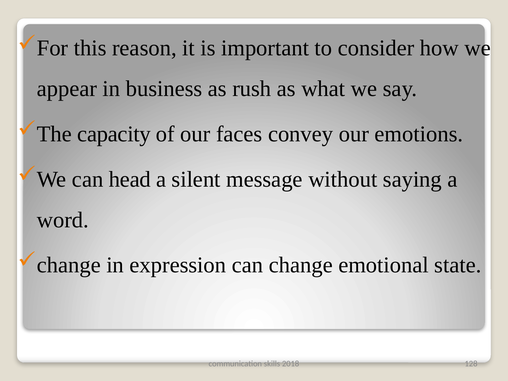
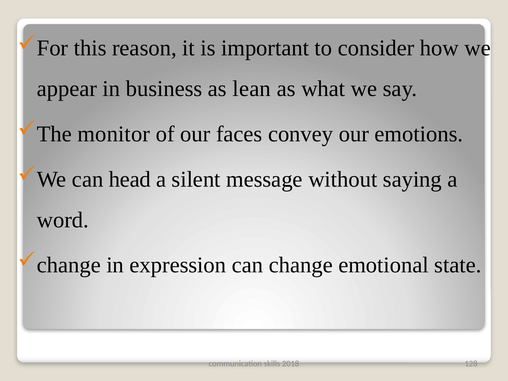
rush: rush -> lean
capacity: capacity -> monitor
